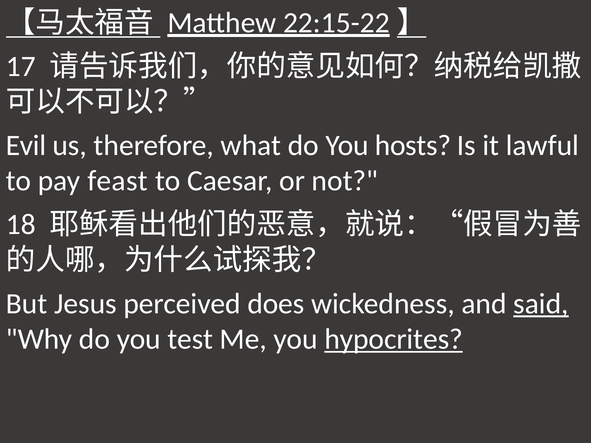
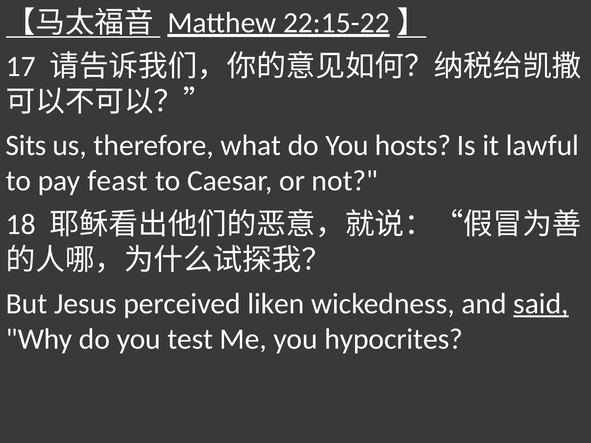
Evil: Evil -> Sits
does: does -> liken
hypocrites underline: present -> none
